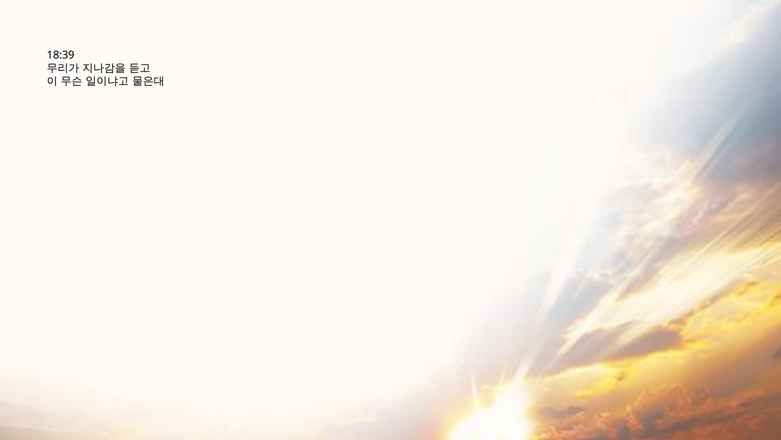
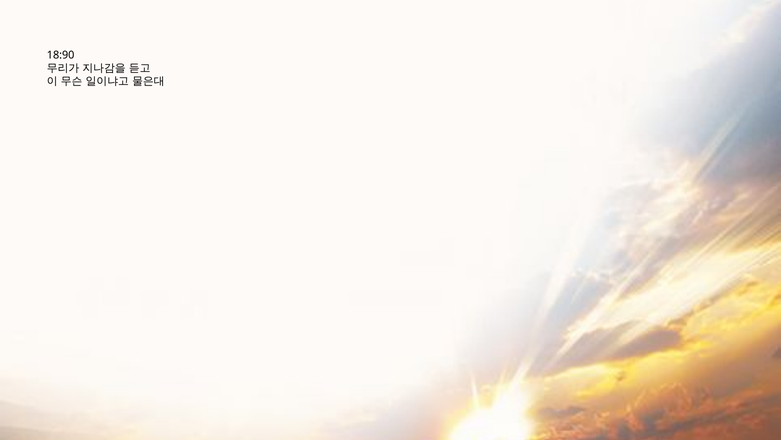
18:39: 18:39 -> 18:90
